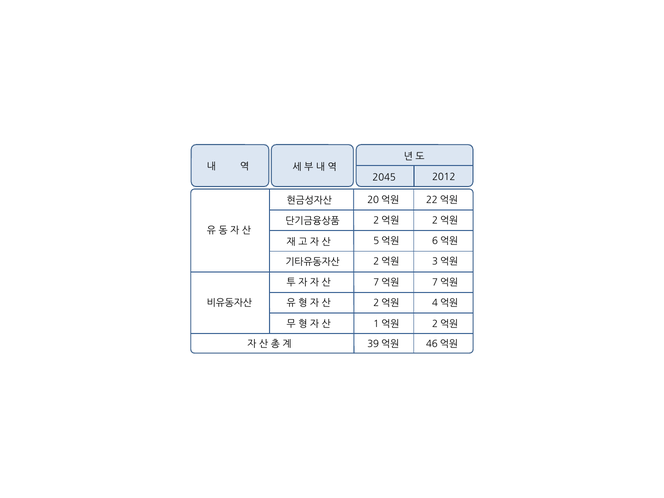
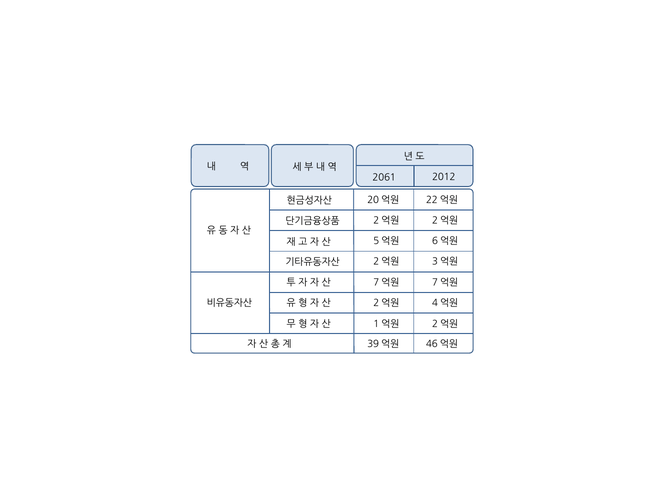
2045: 2045 -> 2061
